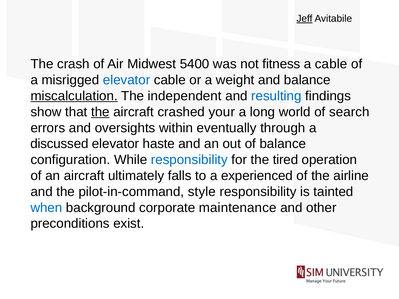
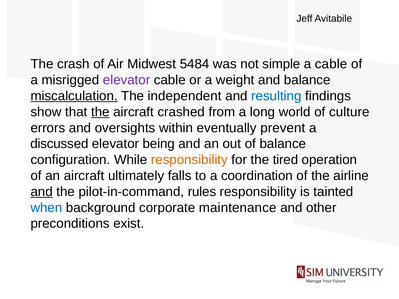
Jeff underline: present -> none
5400: 5400 -> 5484
fitness: fitness -> simple
elevator at (127, 80) colour: blue -> purple
your: your -> from
search: search -> culture
through: through -> prevent
haste: haste -> being
responsibility at (189, 160) colour: blue -> orange
experienced: experienced -> coordination
and at (42, 192) underline: none -> present
style: style -> rules
